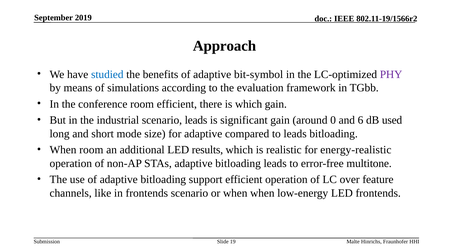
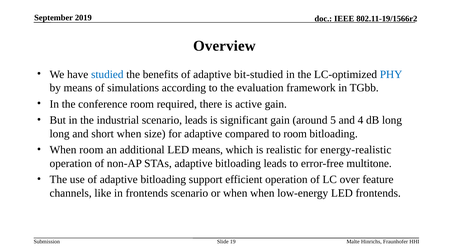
Approach: Approach -> Overview
bit-symbol: bit-symbol -> bit-studied
PHY colour: purple -> blue
room efficient: efficient -> required
is which: which -> active
0: 0 -> 5
6: 6 -> 4
dB used: used -> long
short mode: mode -> when
to leads: leads -> room
LED results: results -> means
